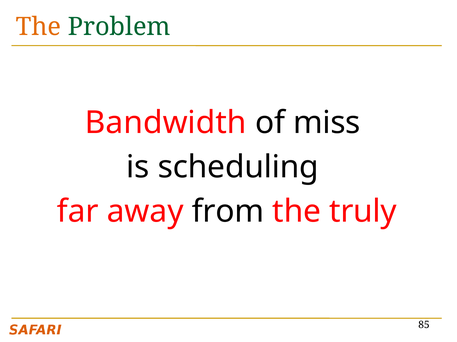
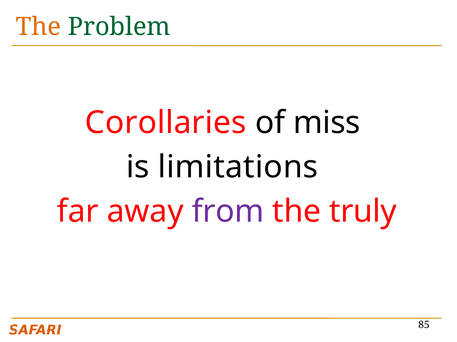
Bandwidth: Bandwidth -> Corollaries
scheduling: scheduling -> limitations
from colour: black -> purple
